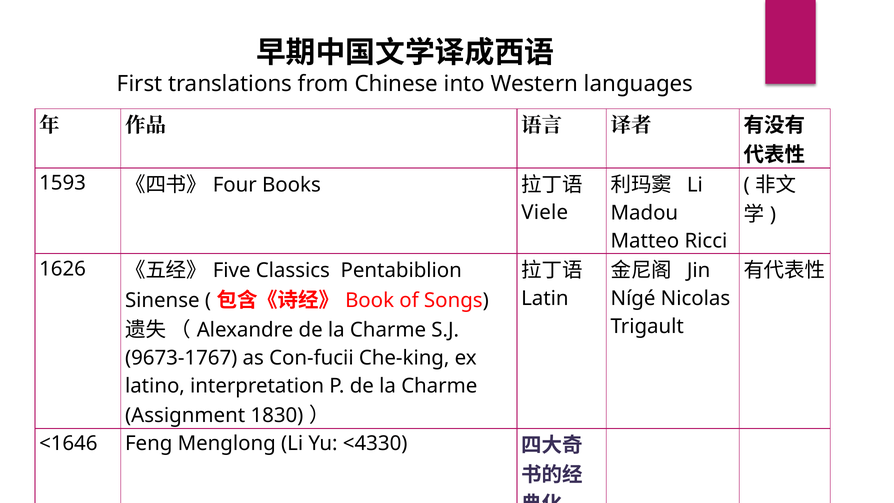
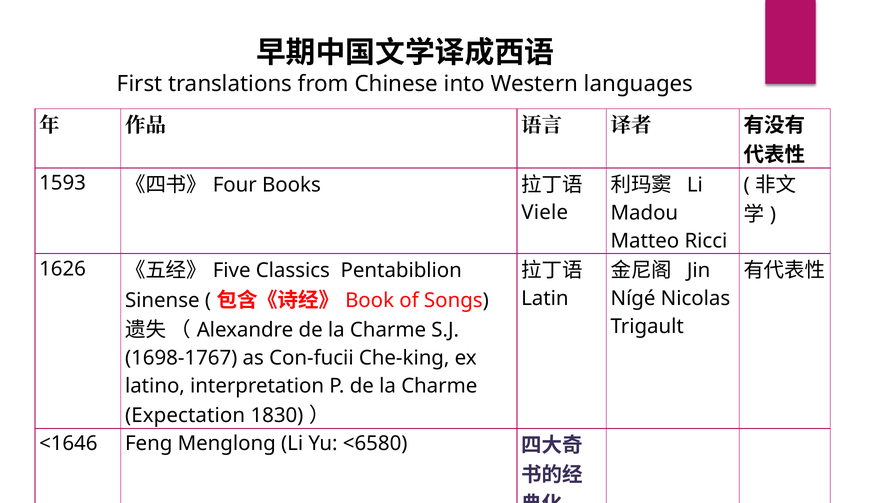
9673-1767: 9673-1767 -> 1698-1767
Assignment: Assignment -> Expectation
<4330: <4330 -> <6580
